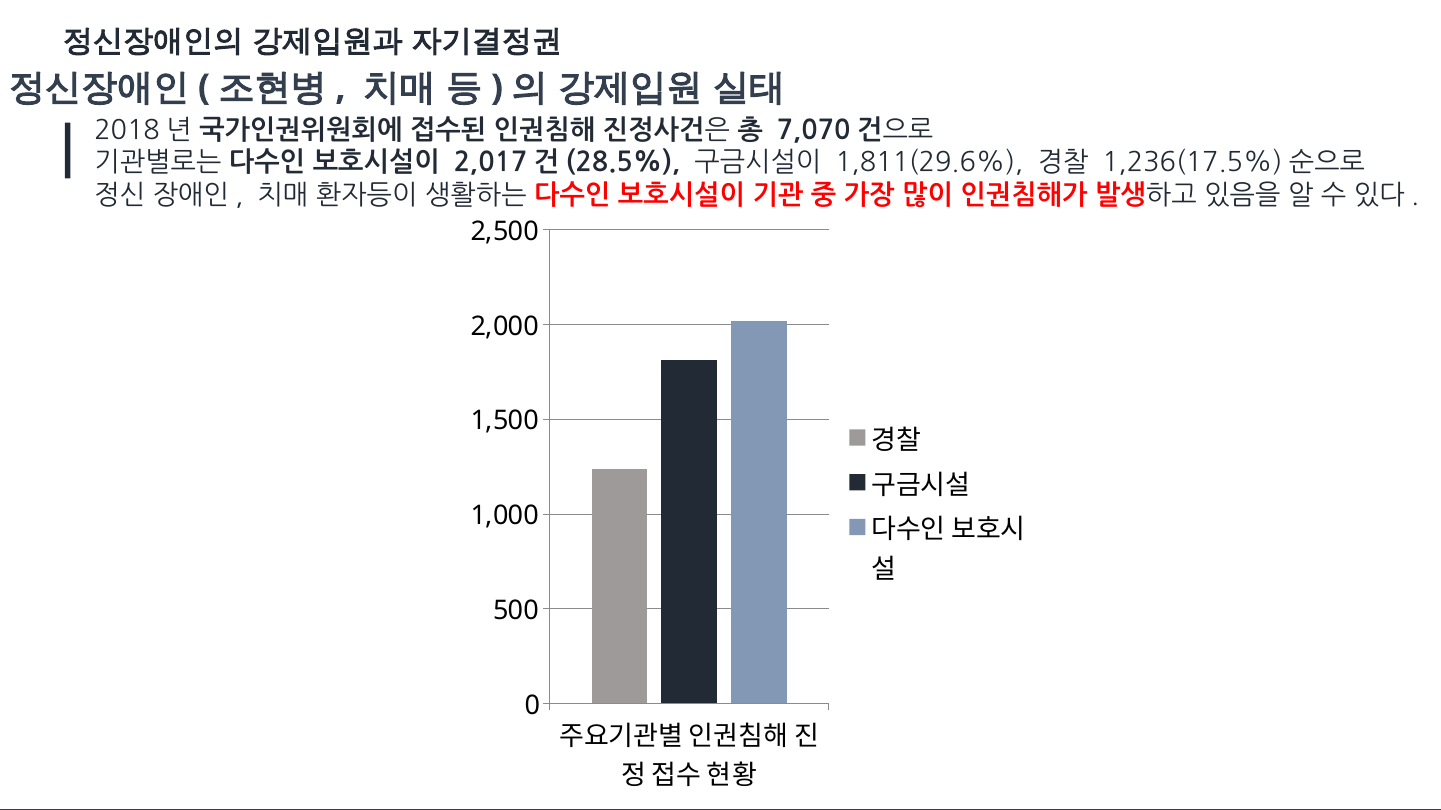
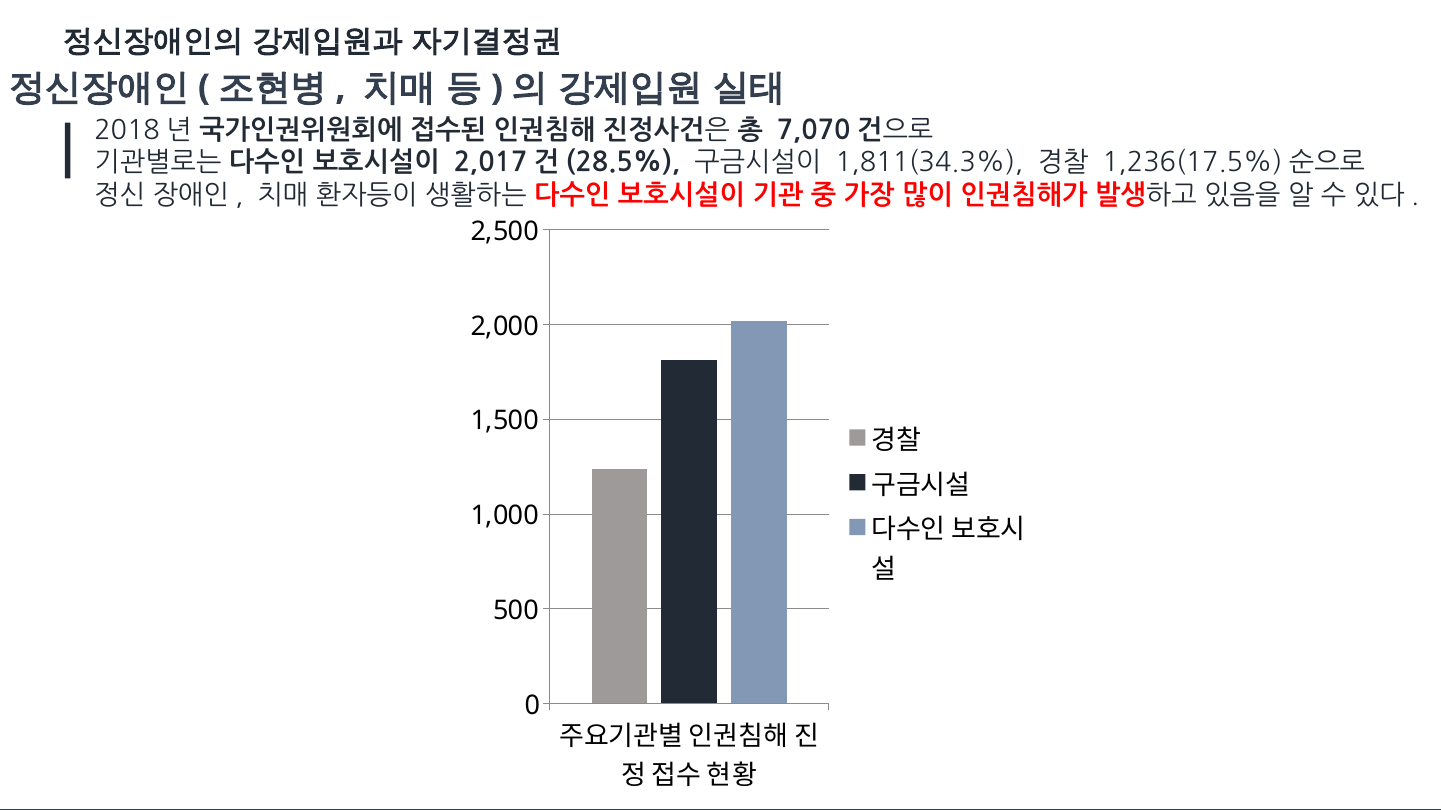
1,811(29.6%: 1,811(29.6% -> 1,811(34.3%
